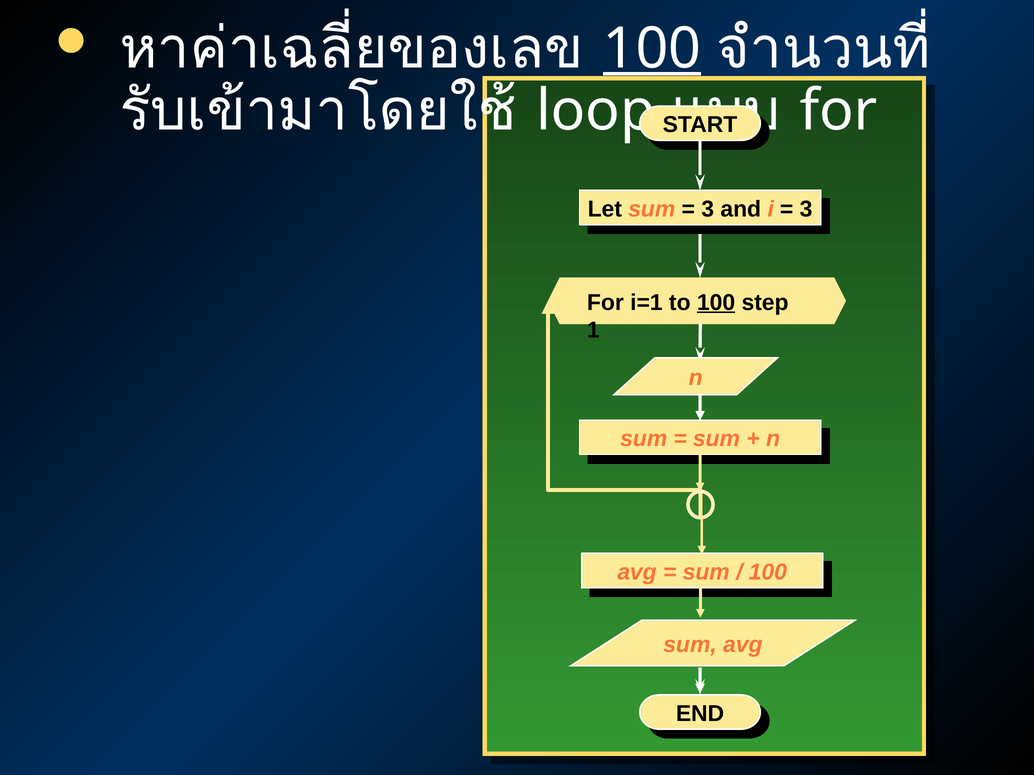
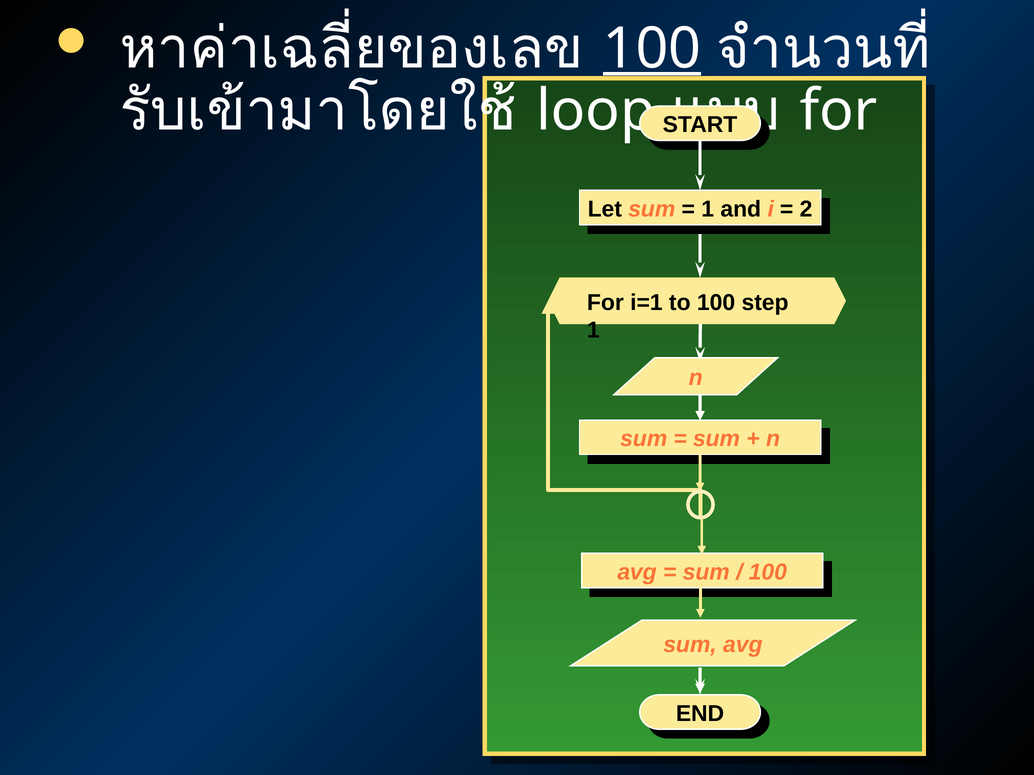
3 at (708, 209): 3 -> 1
3 at (806, 209): 3 -> 2
100 at (716, 303) underline: present -> none
